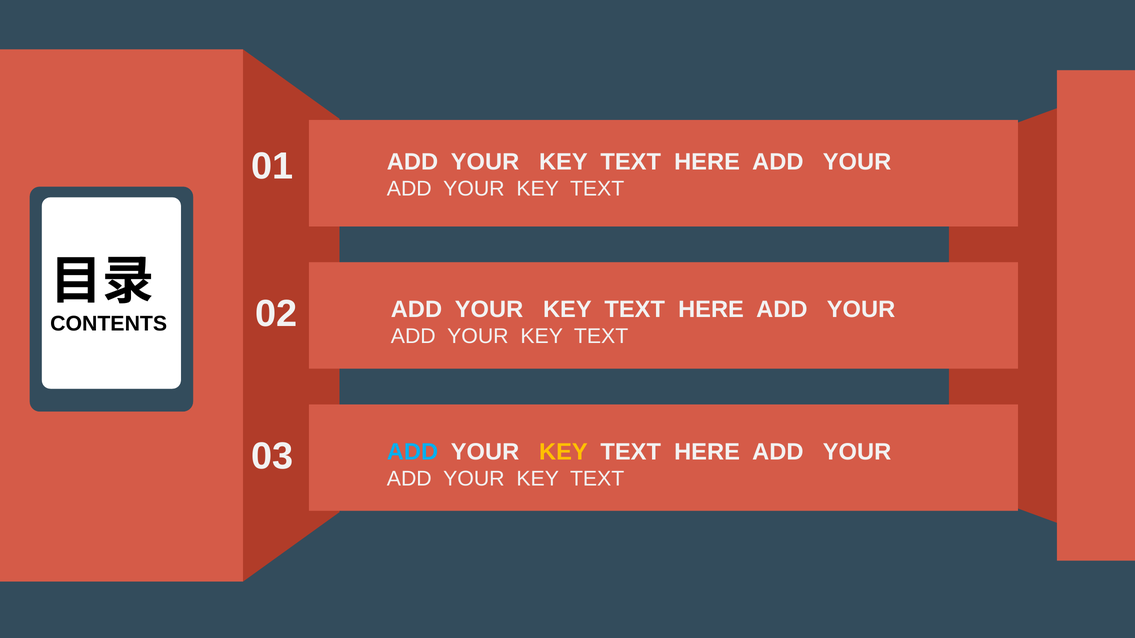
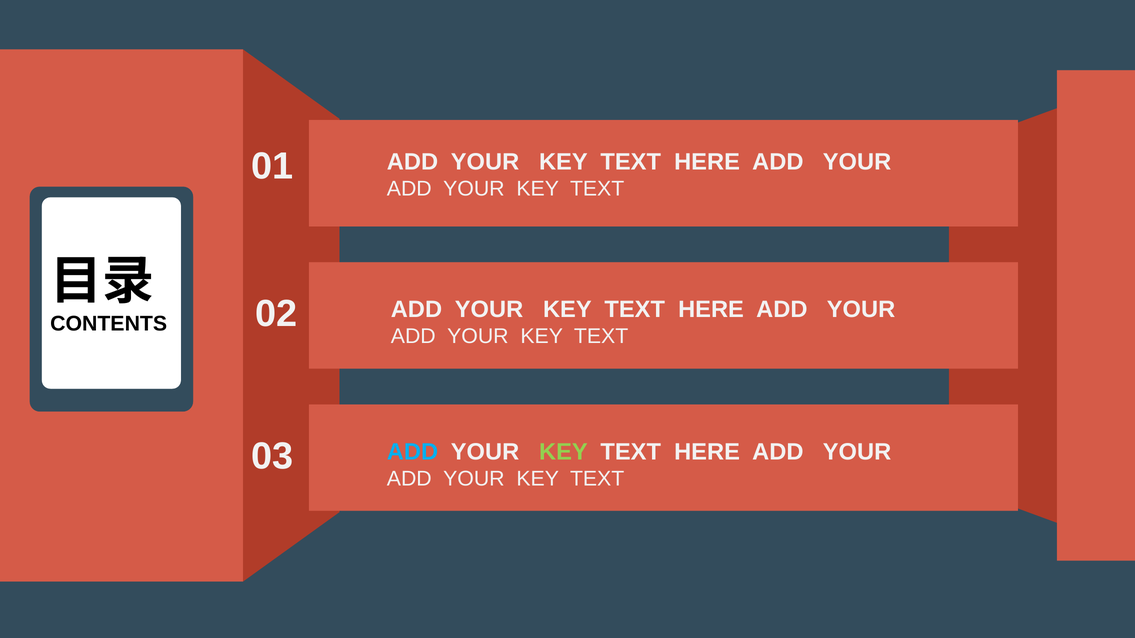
KEY at (563, 452) colour: yellow -> light green
